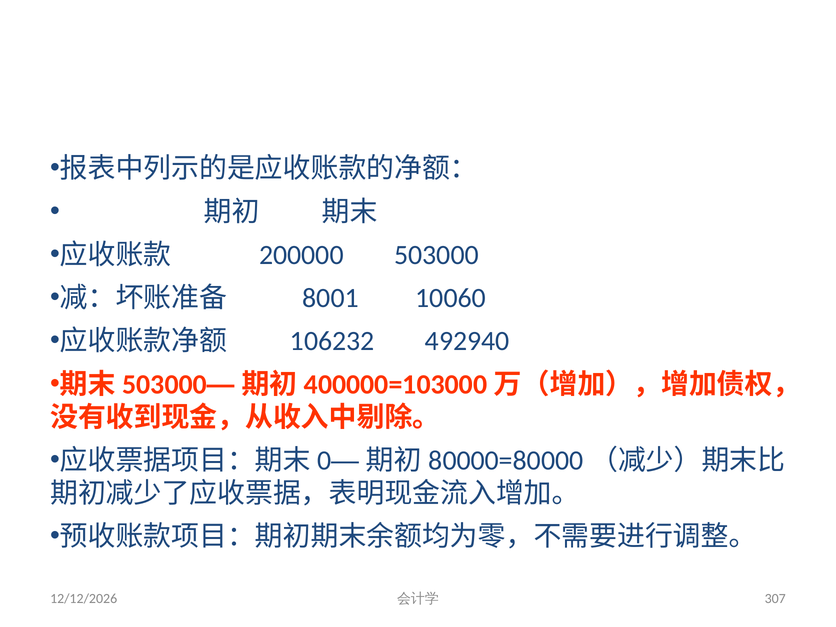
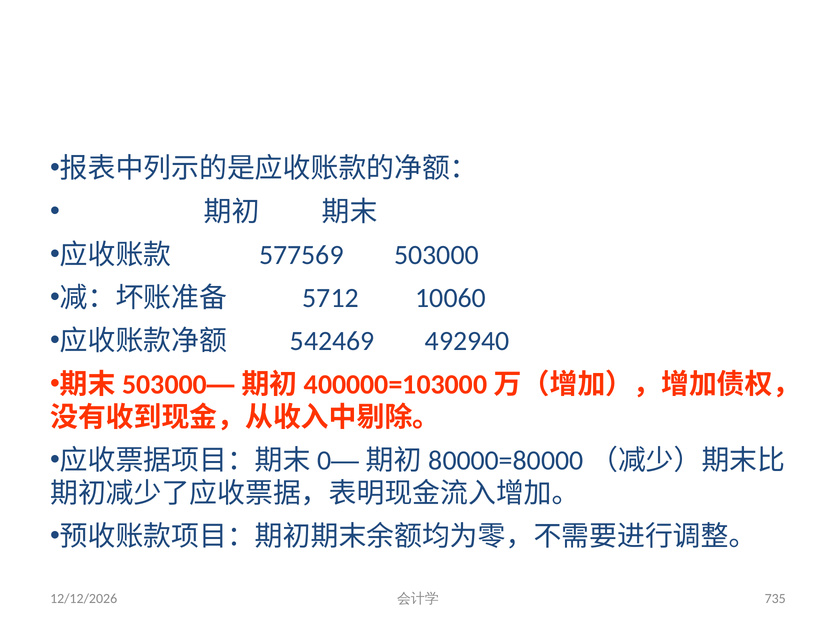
200000: 200000 -> 577569
8001: 8001 -> 5712
106232: 106232 -> 542469
307: 307 -> 735
